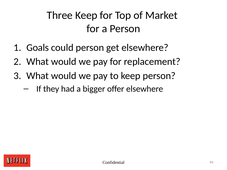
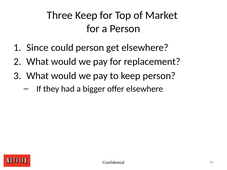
Goals: Goals -> Since
